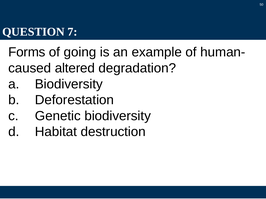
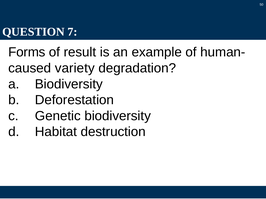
going: going -> result
altered: altered -> variety
